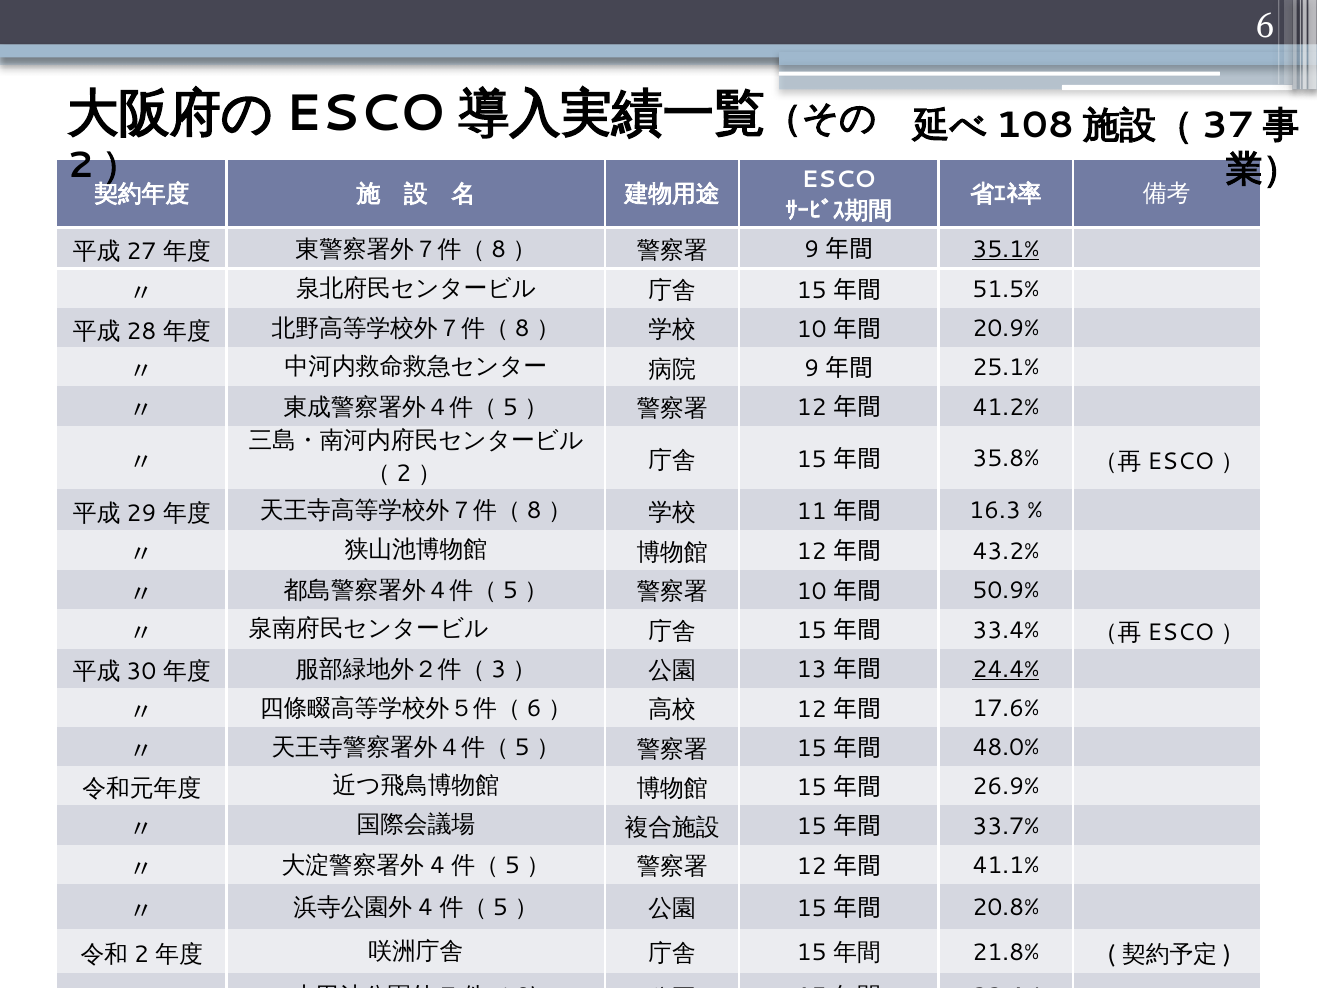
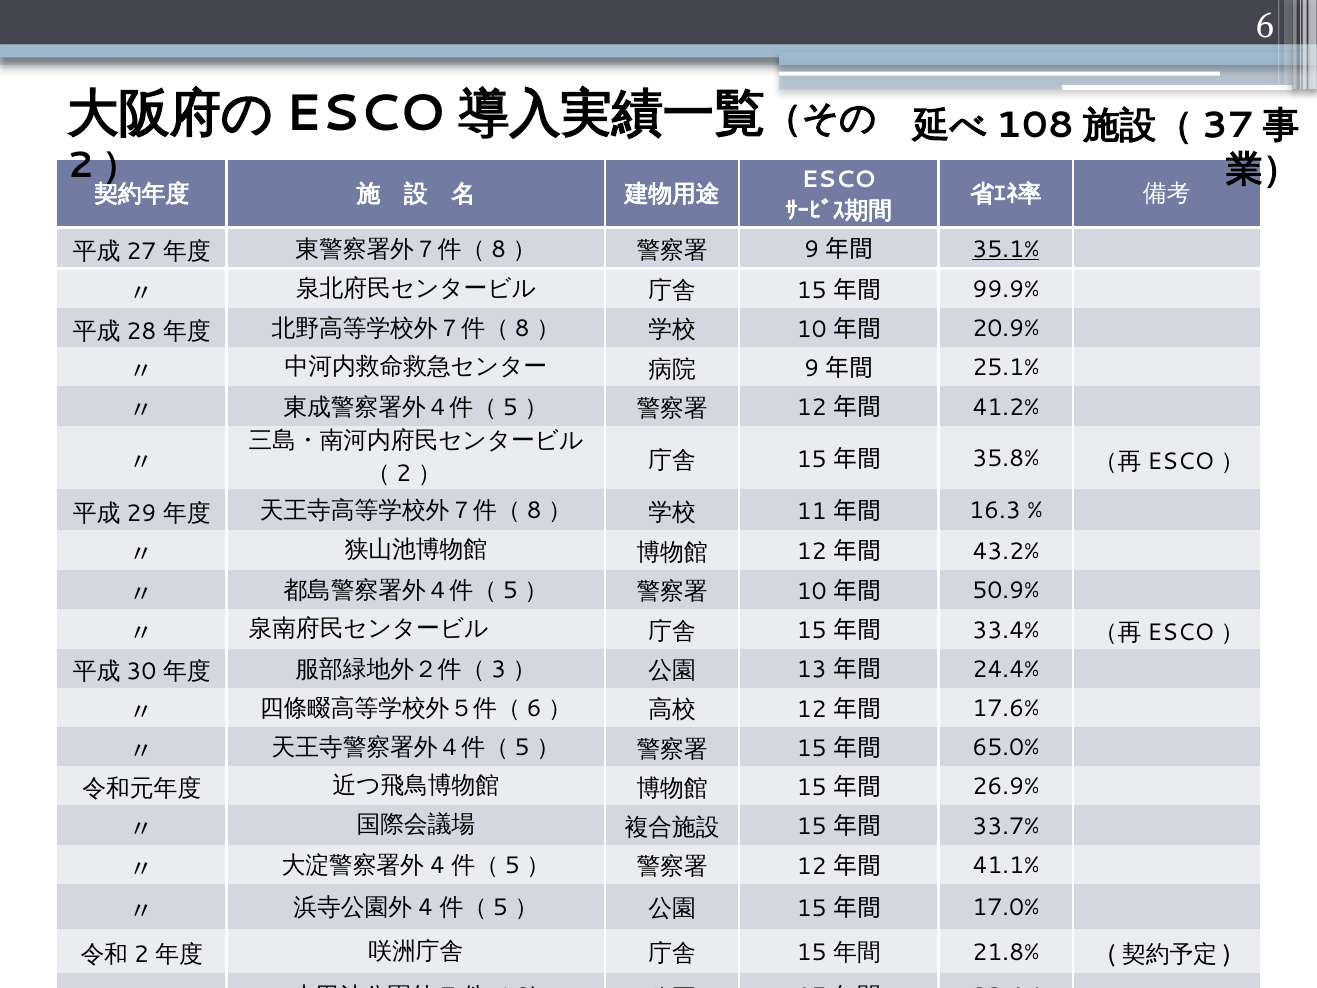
51.5%: 51.5% -> 99.9%
24.4% underline: present -> none
48.0%: 48.0% -> 65.0%
20.8%: 20.8% -> 17.0%
